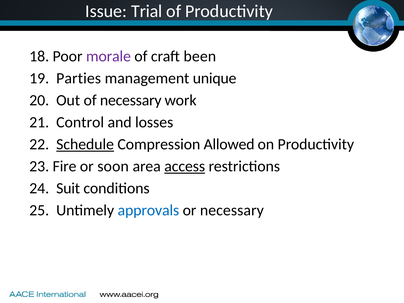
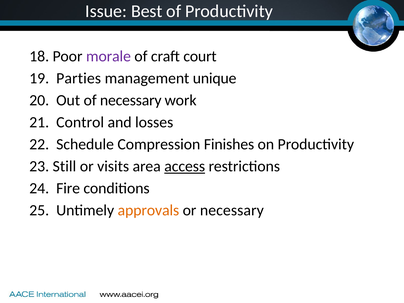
Trial: Trial -> Best
been: been -> court
Schedule underline: present -> none
Allowed: Allowed -> Finishes
Fire: Fire -> Still
soon: soon -> visits
Suit: Suit -> Fire
approvals colour: blue -> orange
